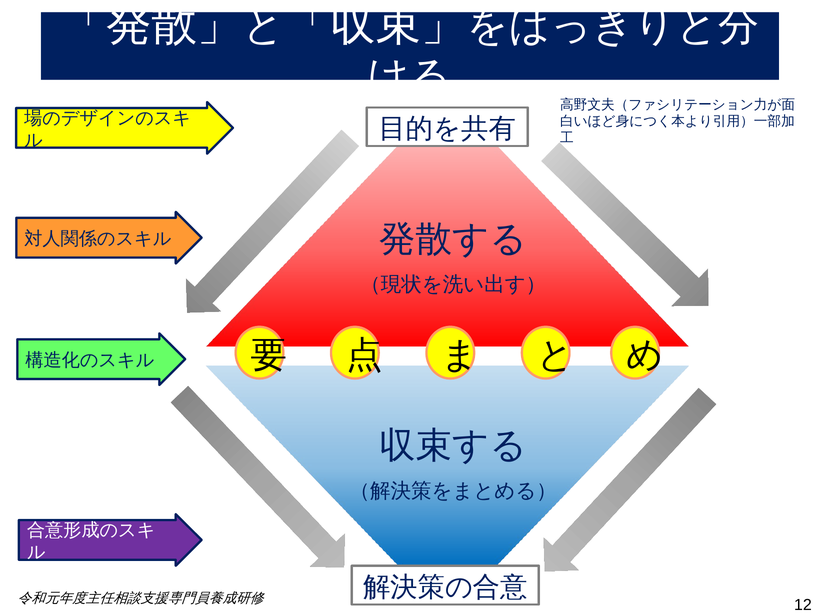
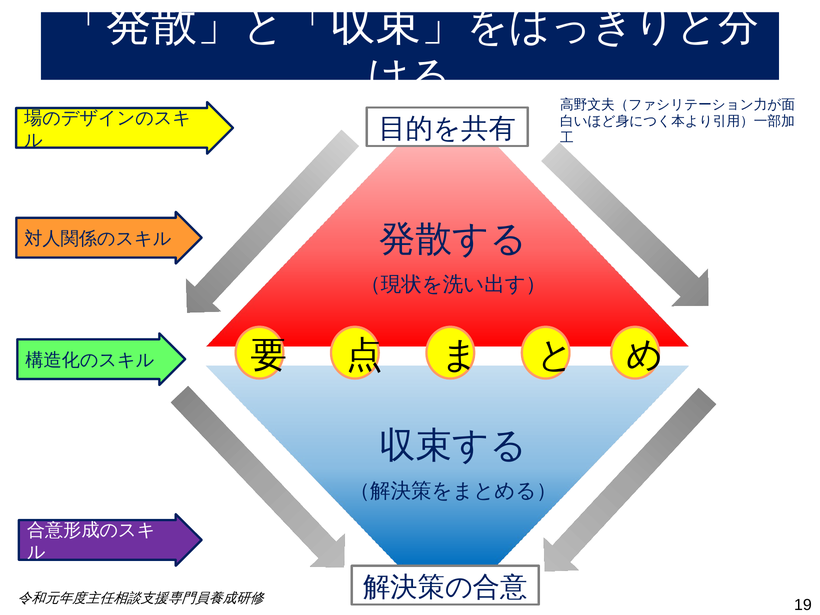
12: 12 -> 19
